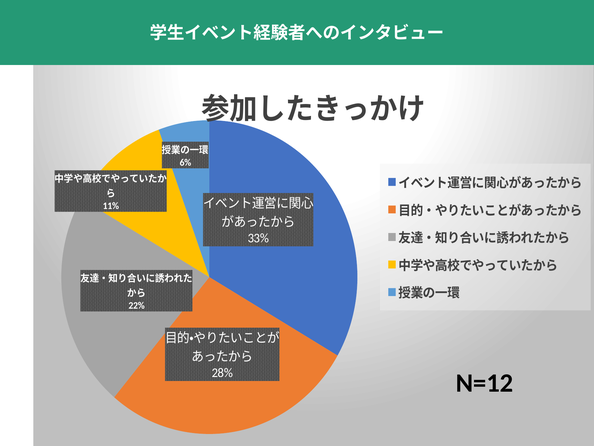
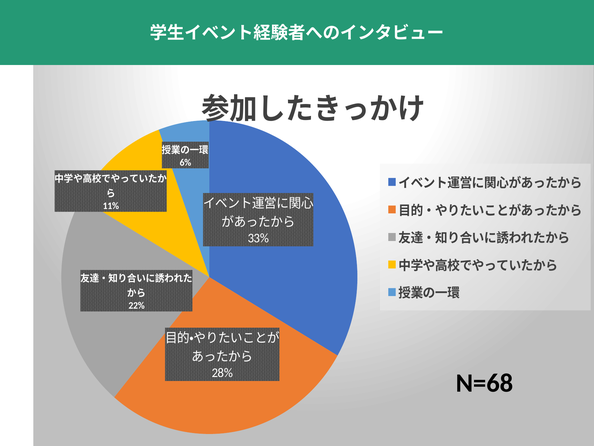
N=12: N=12 -> N=68
